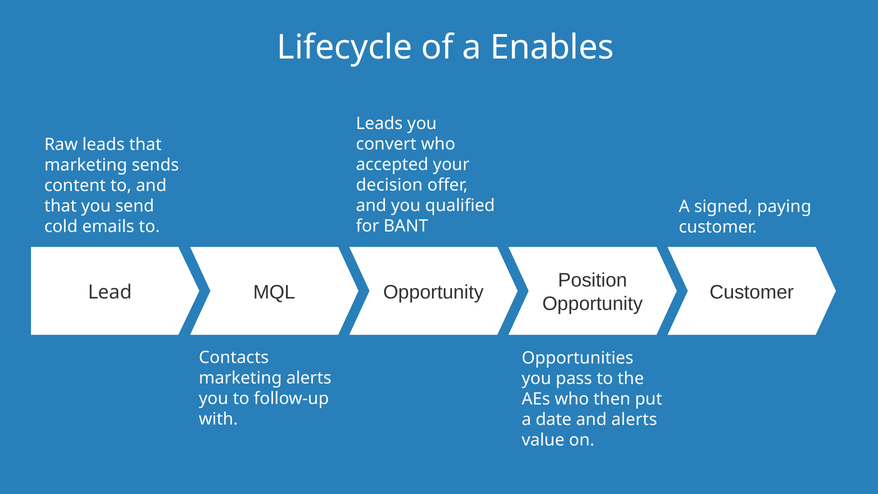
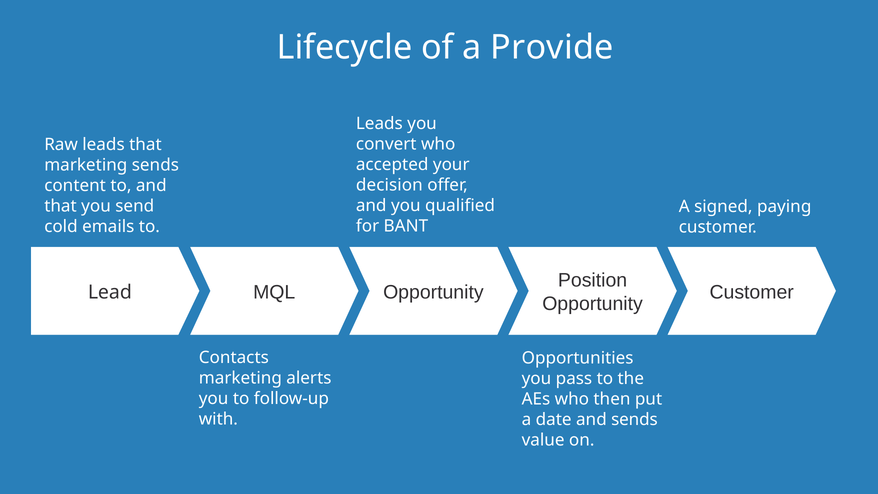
Enables: Enables -> Provide
and alerts: alerts -> sends
